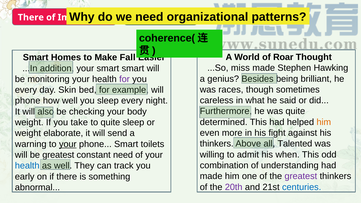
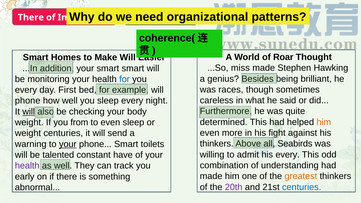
Make Fall: Fall -> Will
for at (124, 79) colour: purple -> blue
Skin: Skin -> First
will at (29, 112) underline: none -> present
take: take -> from
to quite: quite -> even
weight elaborate: elaborate -> centuries
Talented: Talented -> Seabirds
his when: when -> every
be greatest: greatest -> talented
constant need: need -> have
health at (27, 166) colour: blue -> purple
greatest at (301, 176) colour: purple -> orange
